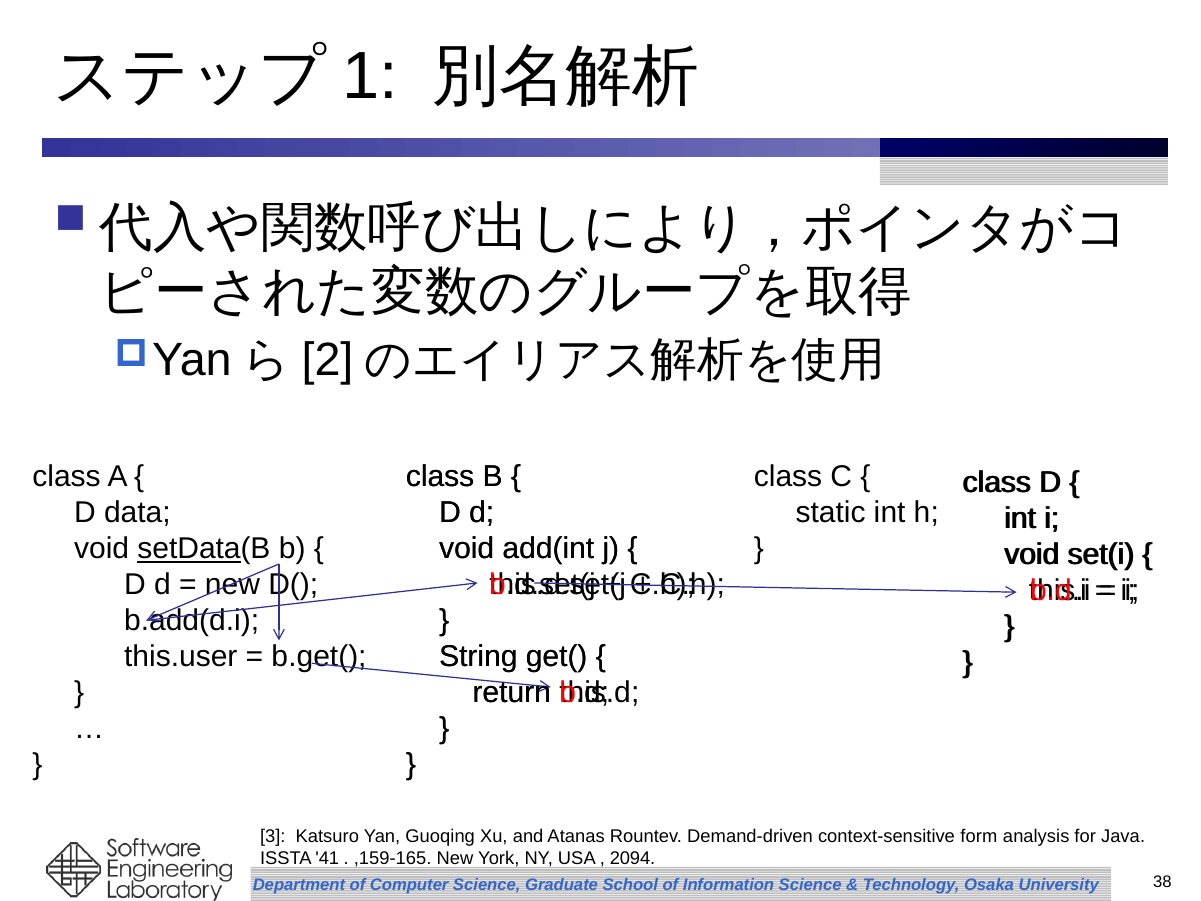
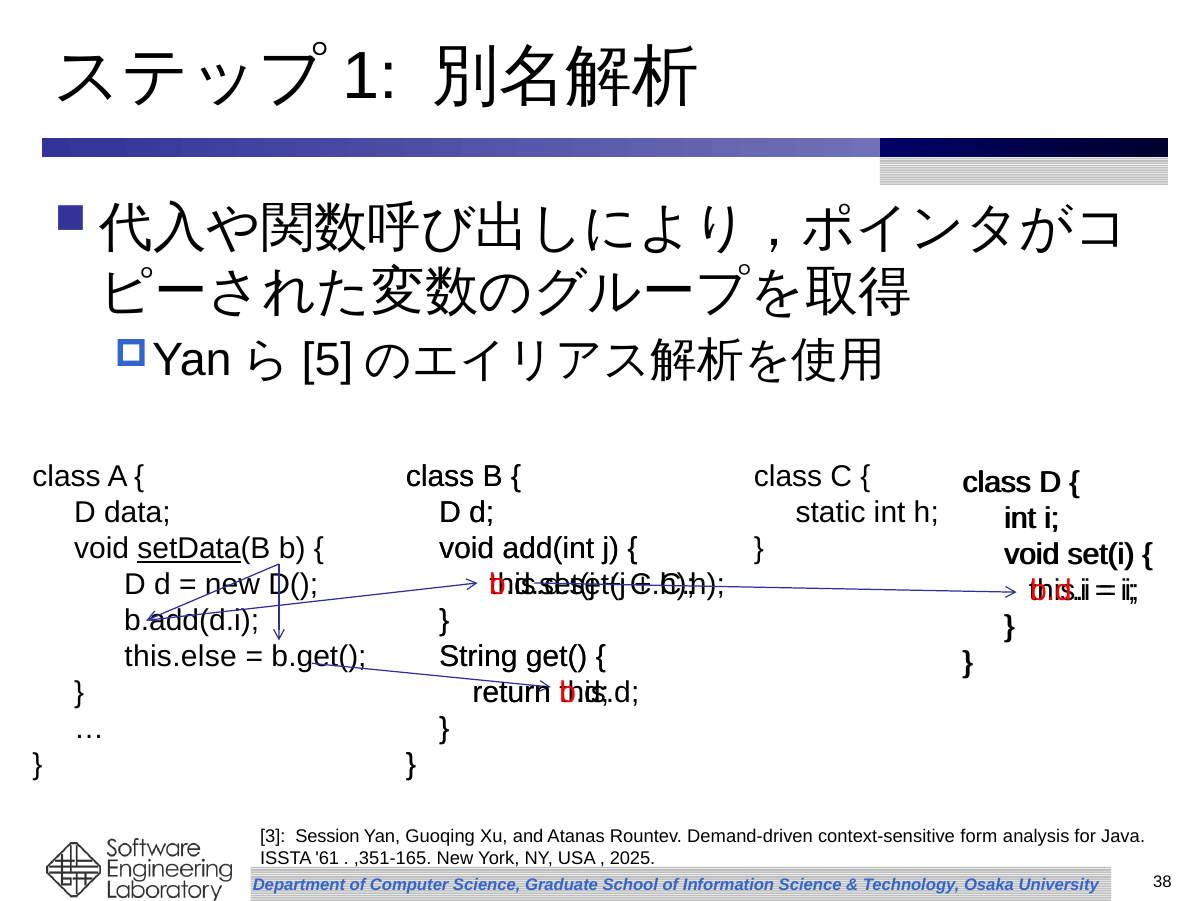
2: 2 -> 5
this.user: this.user -> this.else
Katsuro: Katsuro -> Session
41: 41 -> 61
,159-165: ,159-165 -> ,351-165
2094: 2094 -> 2025
